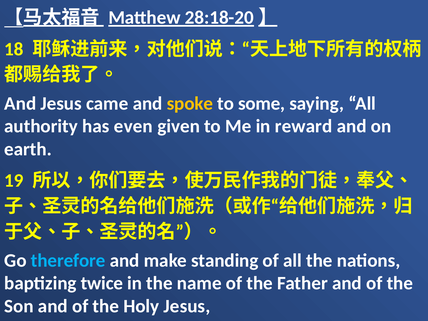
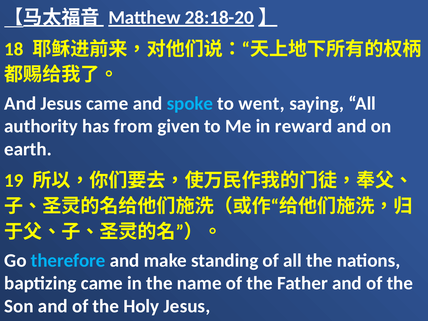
spoke colour: yellow -> light blue
some: some -> went
even: even -> from
baptizing twice: twice -> came
